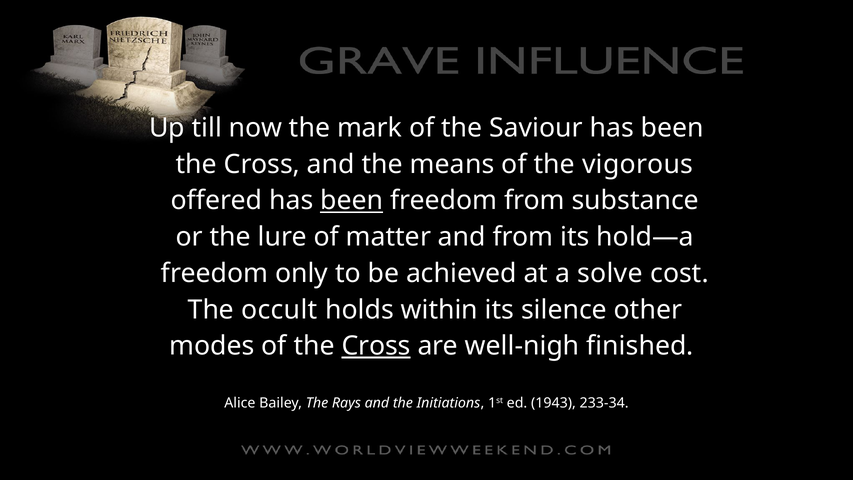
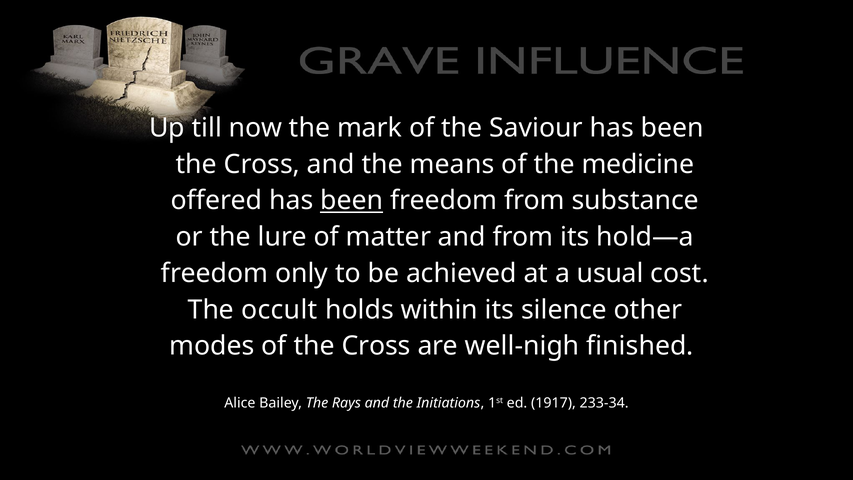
vigorous: vigorous -> medicine
solve: solve -> usual
Cross at (376, 346) underline: present -> none
1943: 1943 -> 1917
